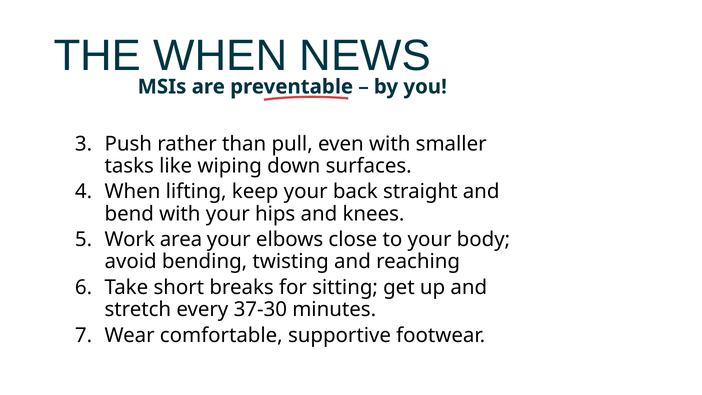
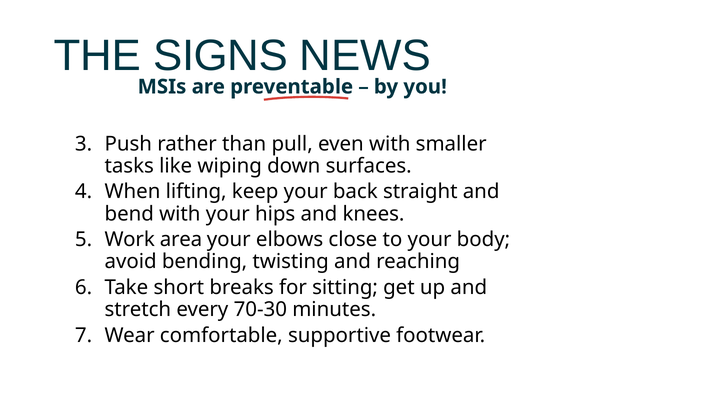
THE WHEN: WHEN -> SIGNS
37-30: 37-30 -> 70-30
